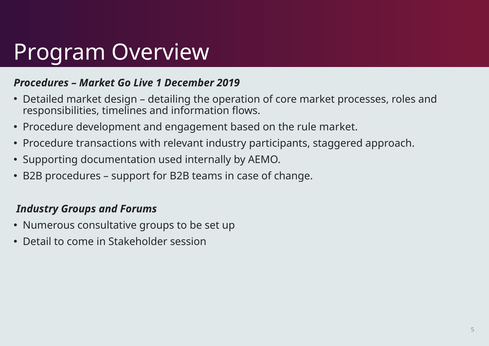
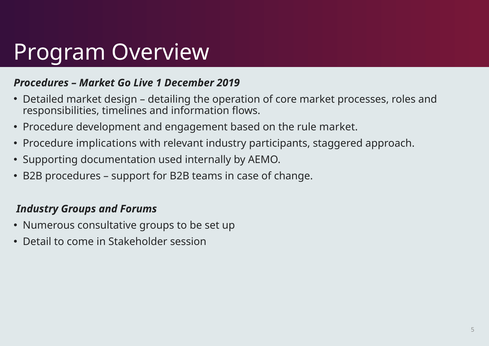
transactions: transactions -> implications
